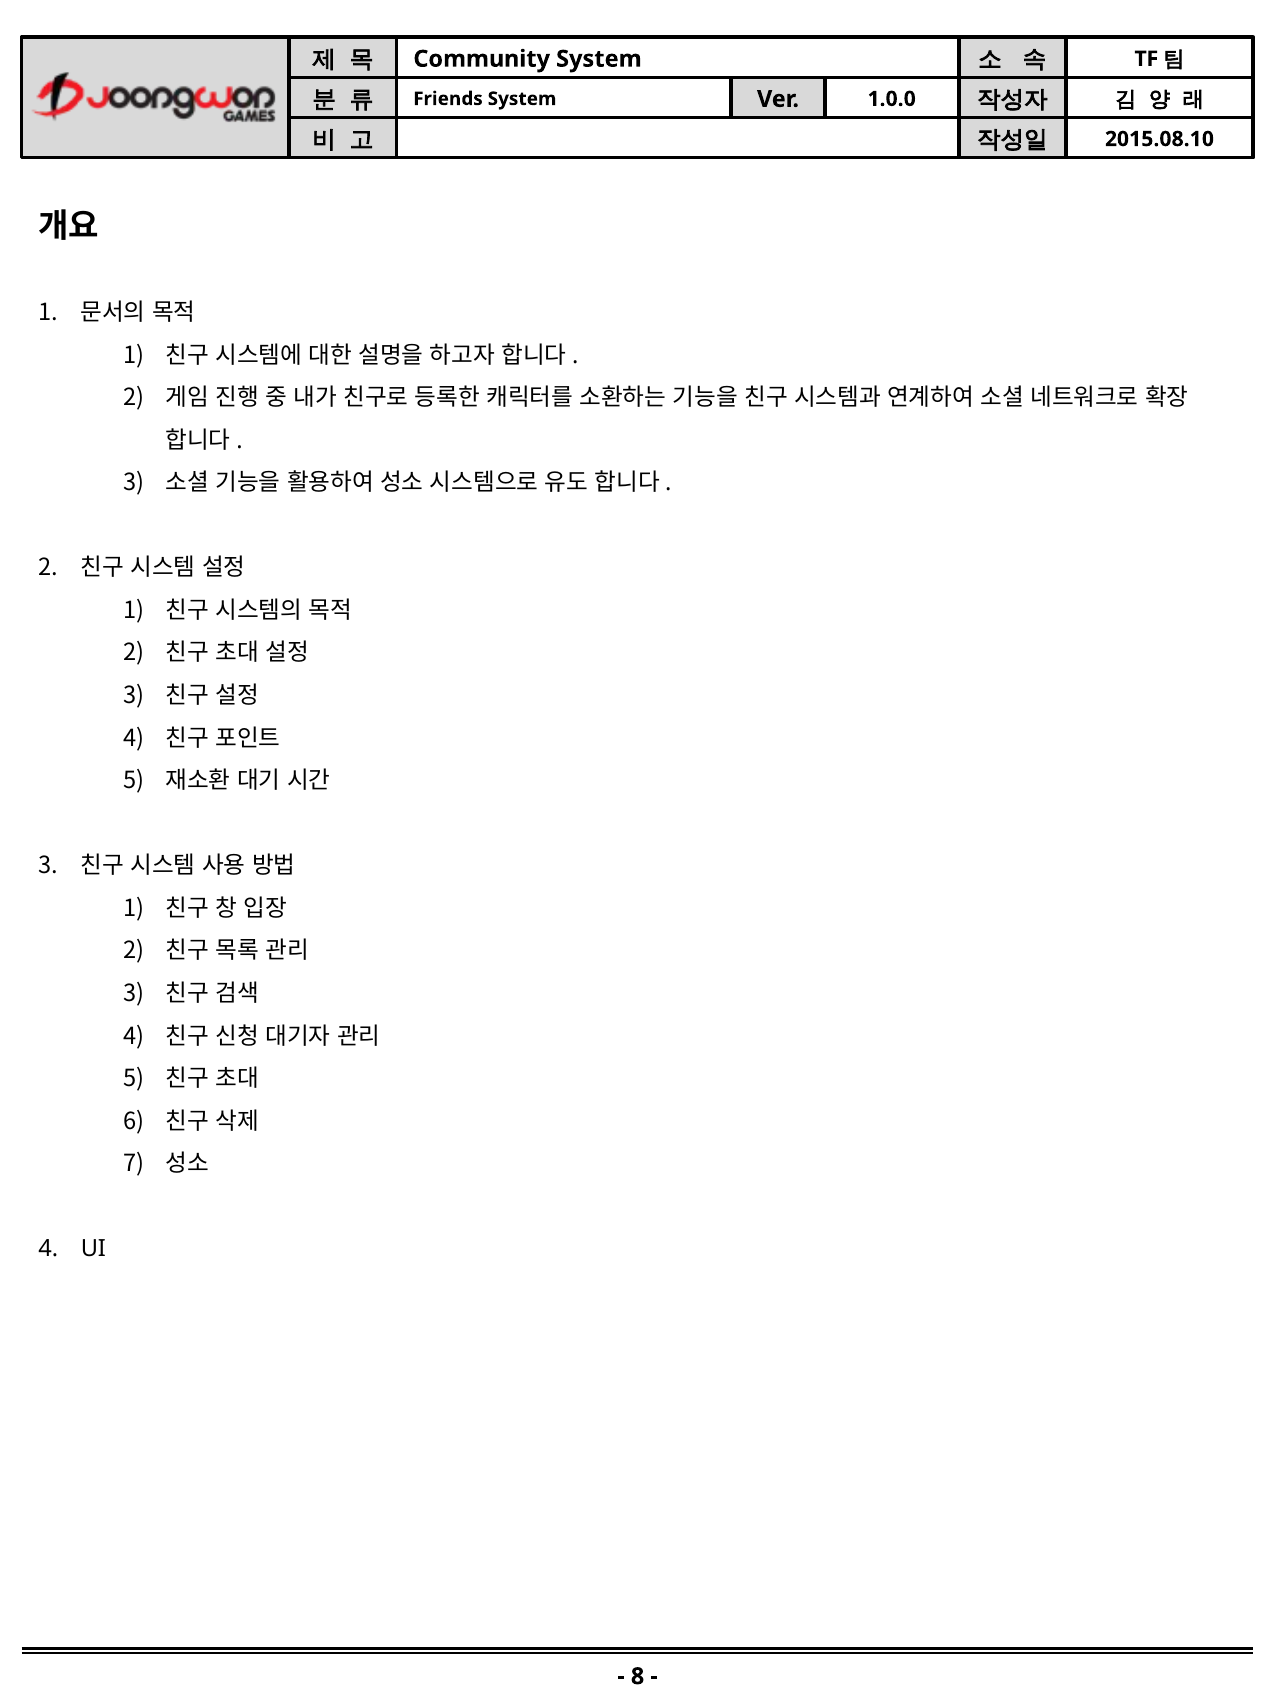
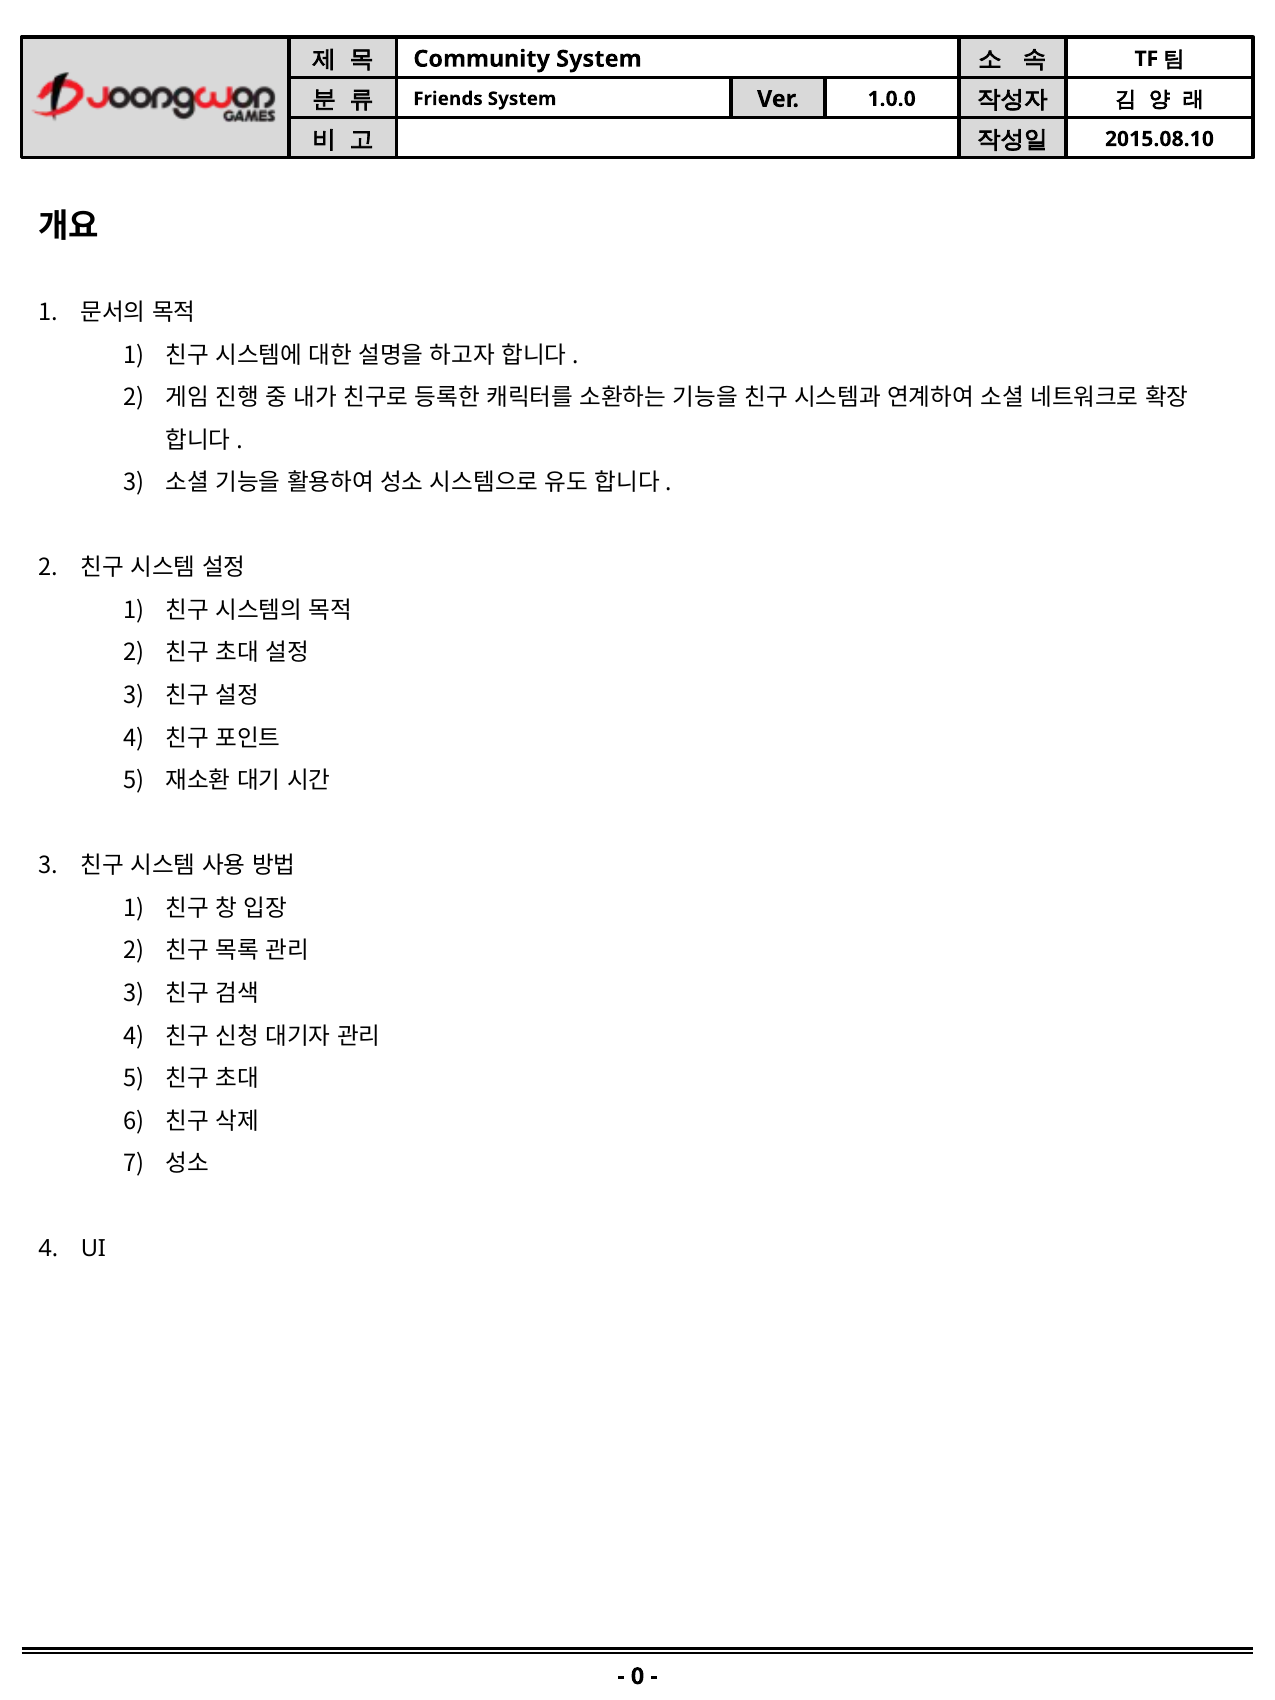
8: 8 -> 0
